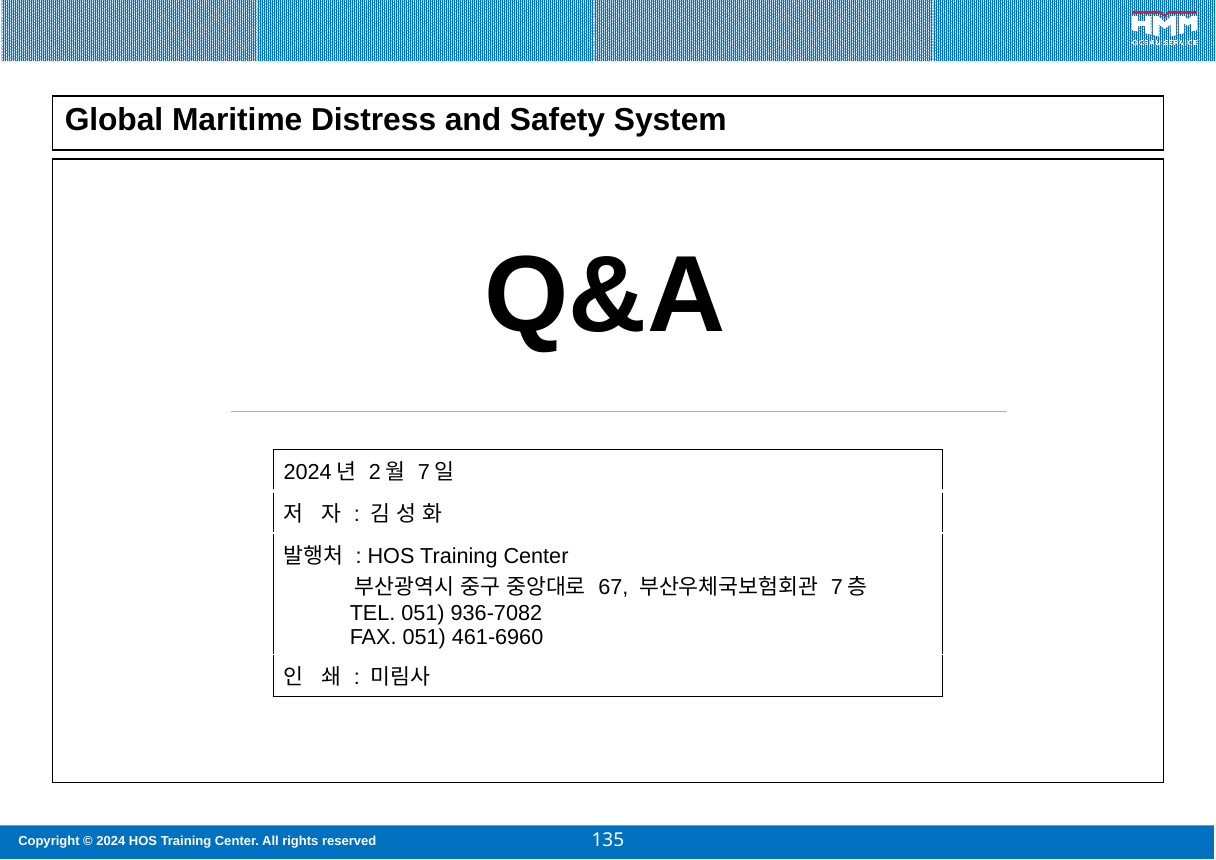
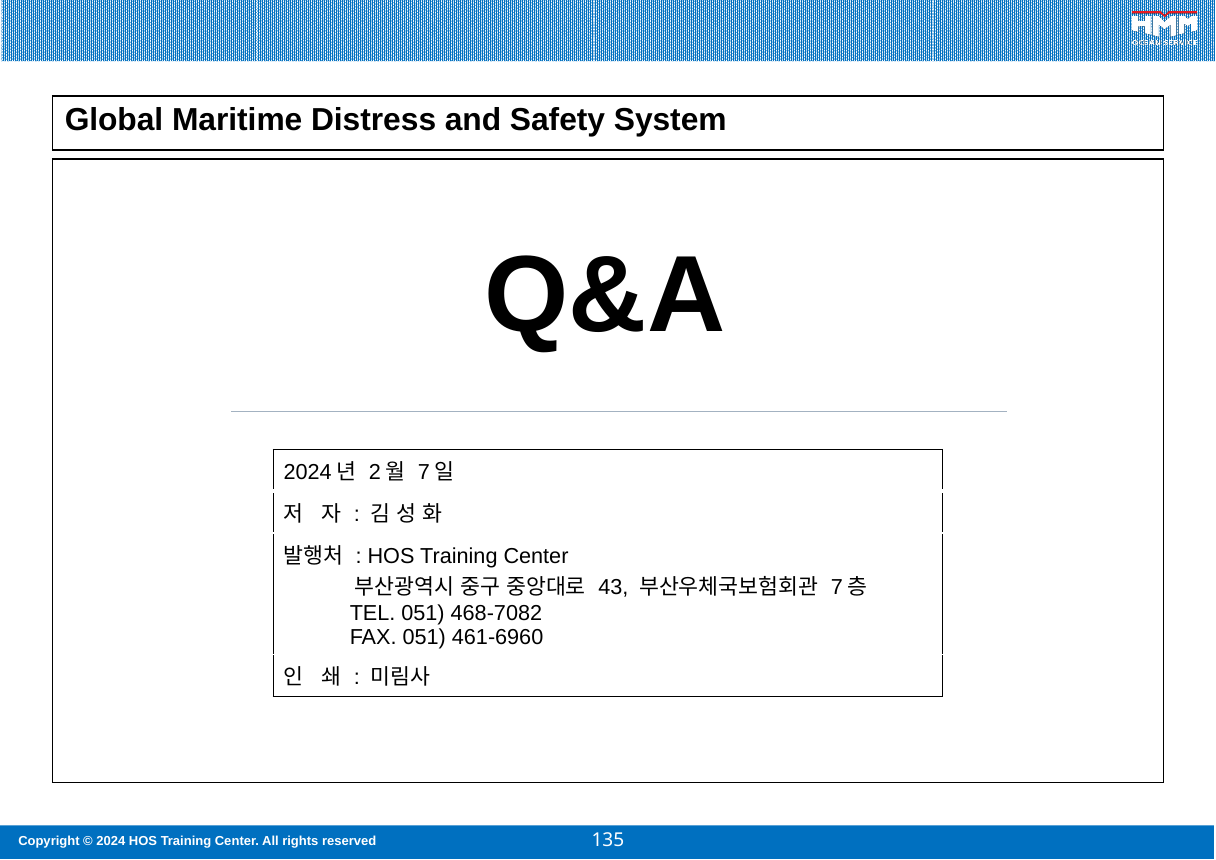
67: 67 -> 43
936-7082: 936-7082 -> 468-7082
